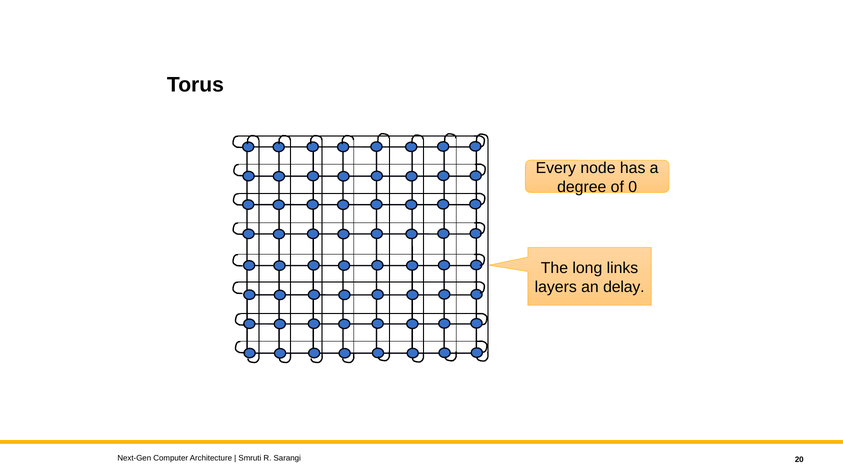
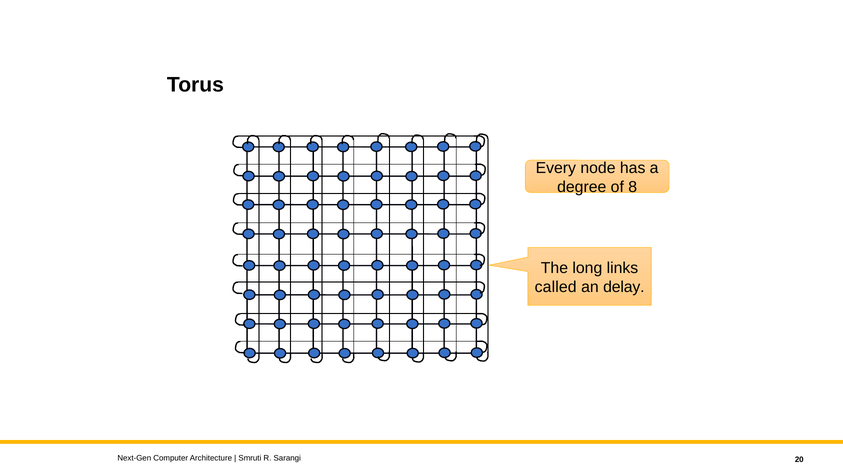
0: 0 -> 8
layers: layers -> called
